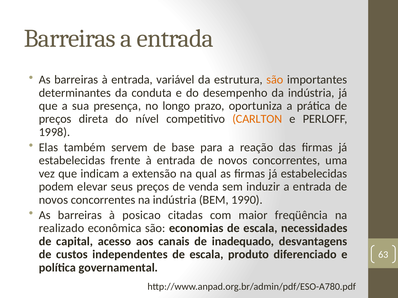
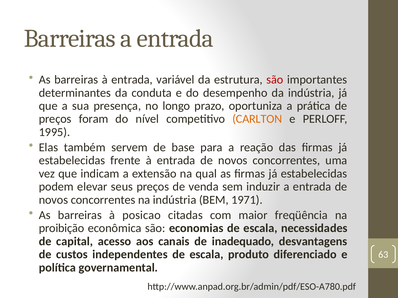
são at (275, 80) colour: orange -> red
direta: direta -> foram
1998: 1998 -> 1995
1990: 1990 -> 1971
realizado: realizado -> proibição
